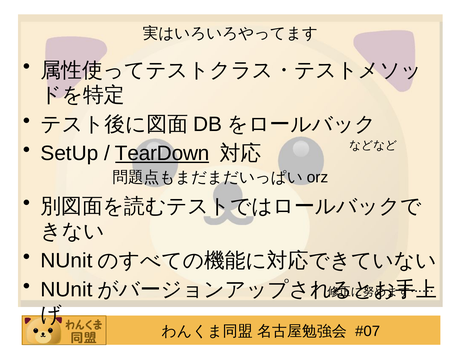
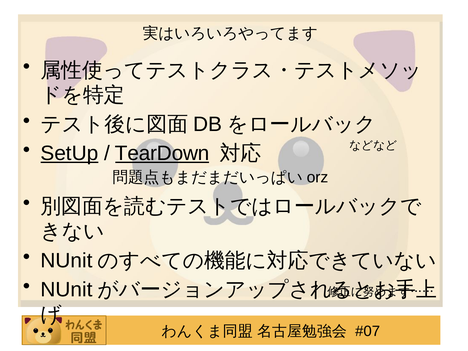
SetUp underline: none -> present
